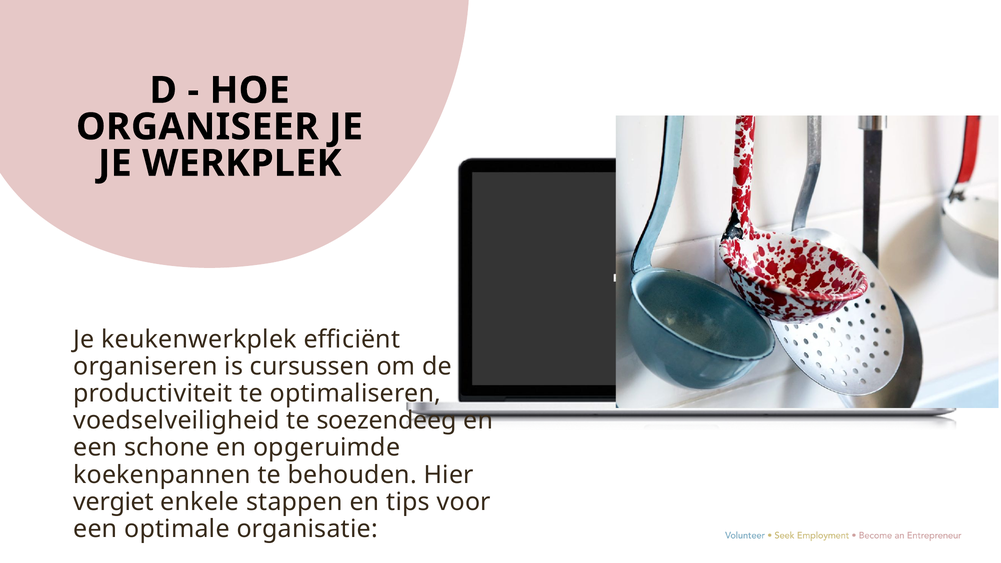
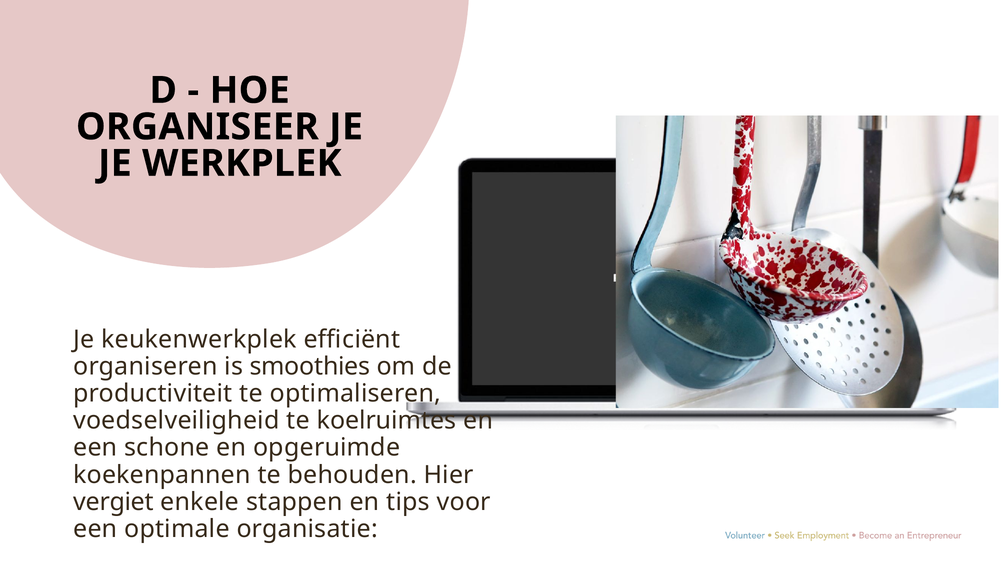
cursussen: cursussen -> smoothies
soezendeeg: soezendeeg -> koelruimtes
